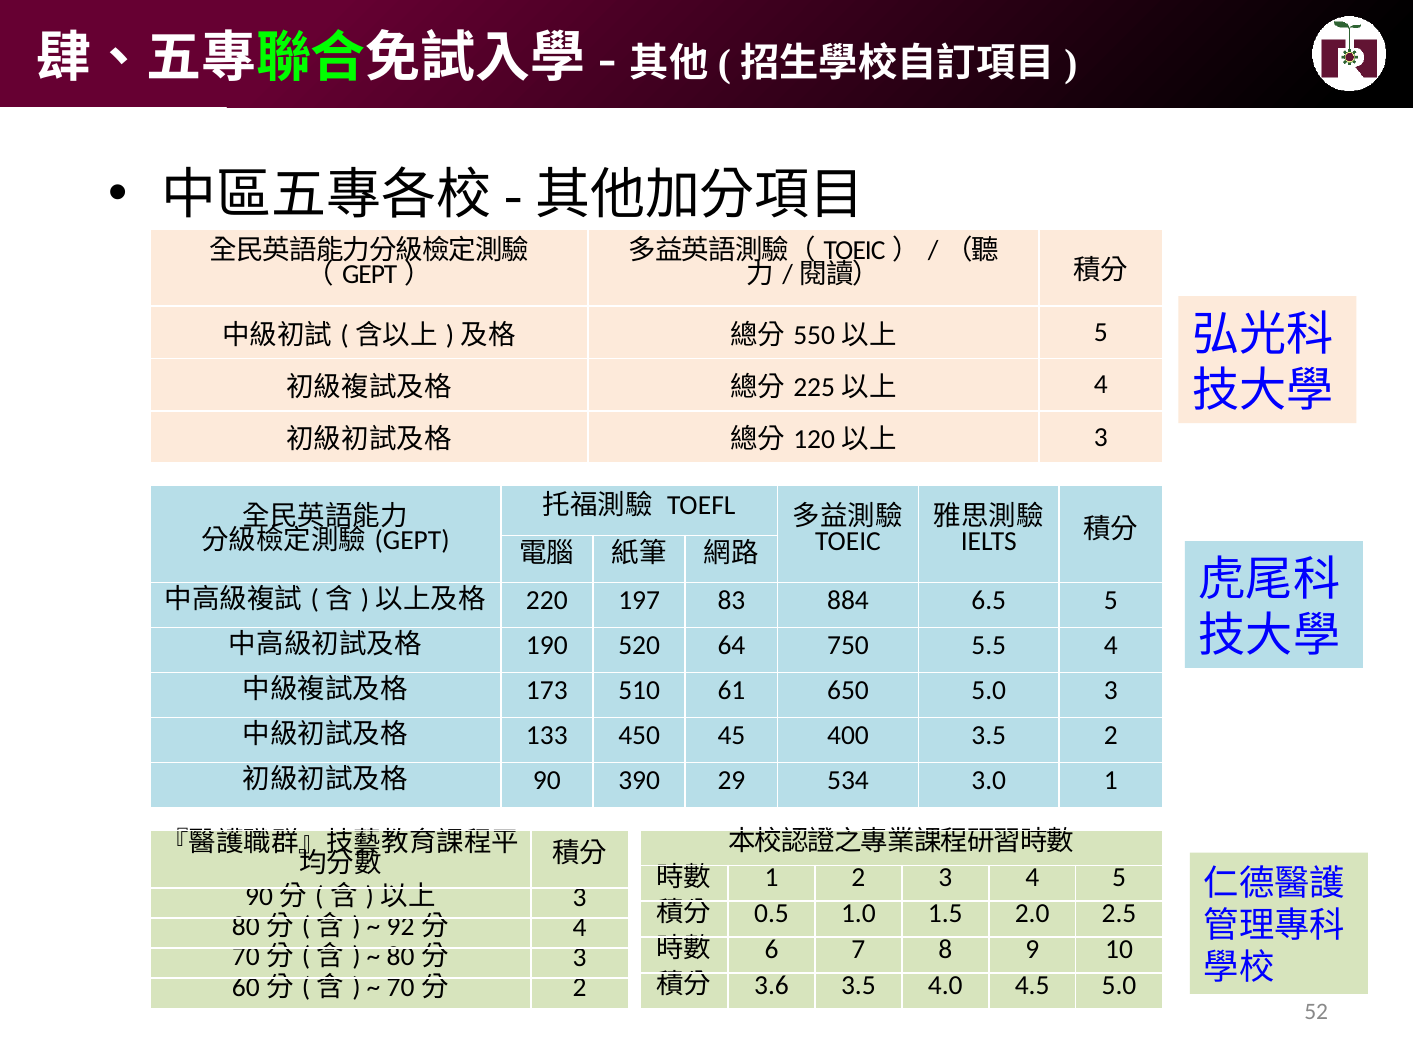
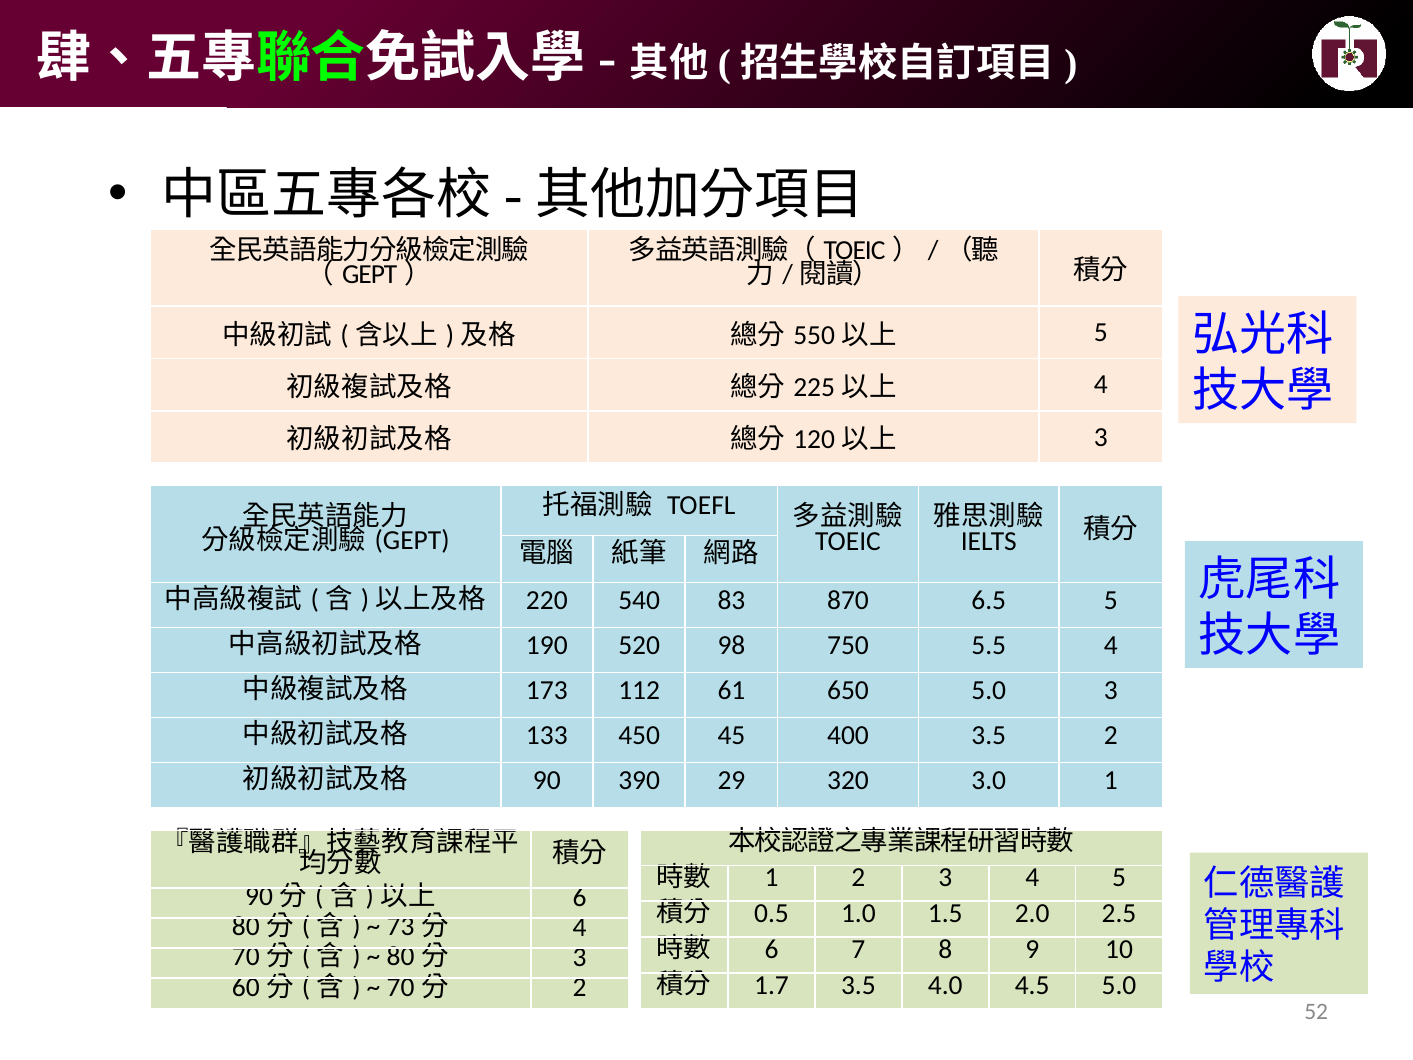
197: 197 -> 540
884: 884 -> 870
64: 64 -> 98
510: 510 -> 112
534: 534 -> 320
3 at (580, 897): 3 -> 6
92: 92 -> 73
3.6: 3.6 -> 1.7
